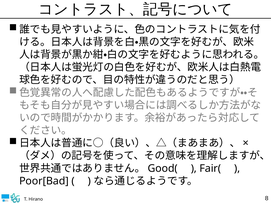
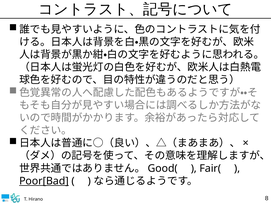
Poor[Bad underline: none -> present
